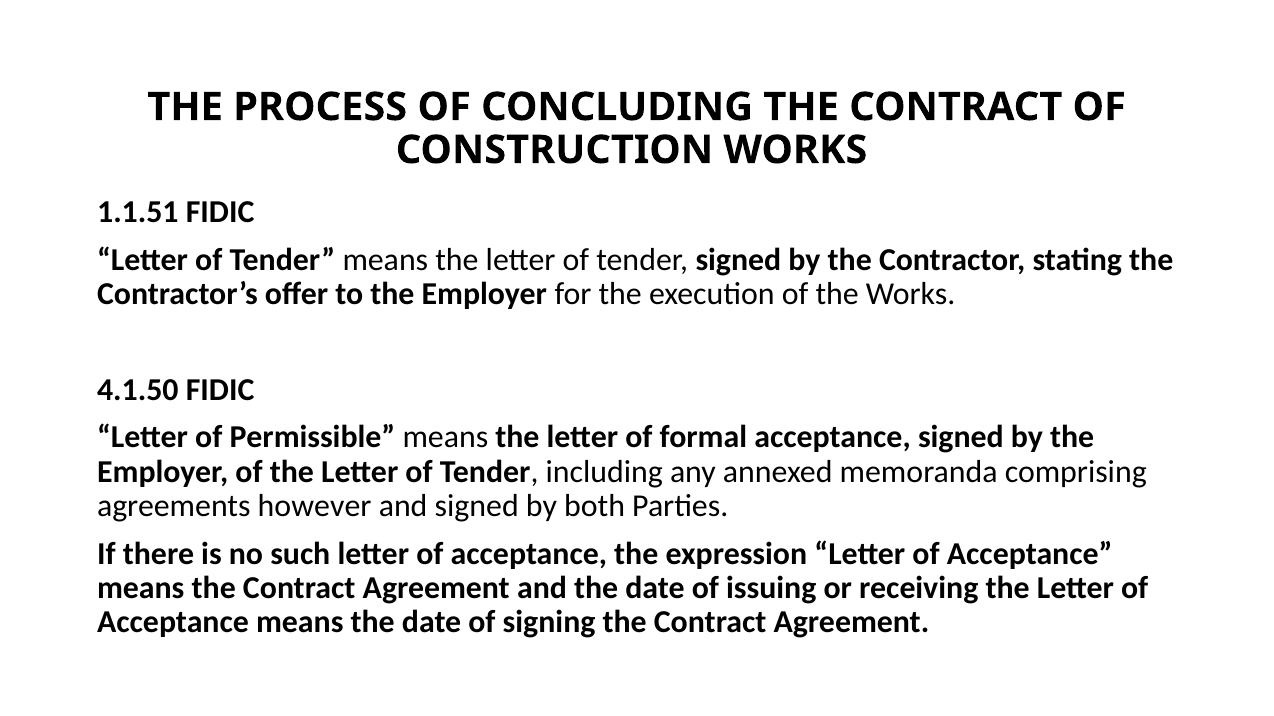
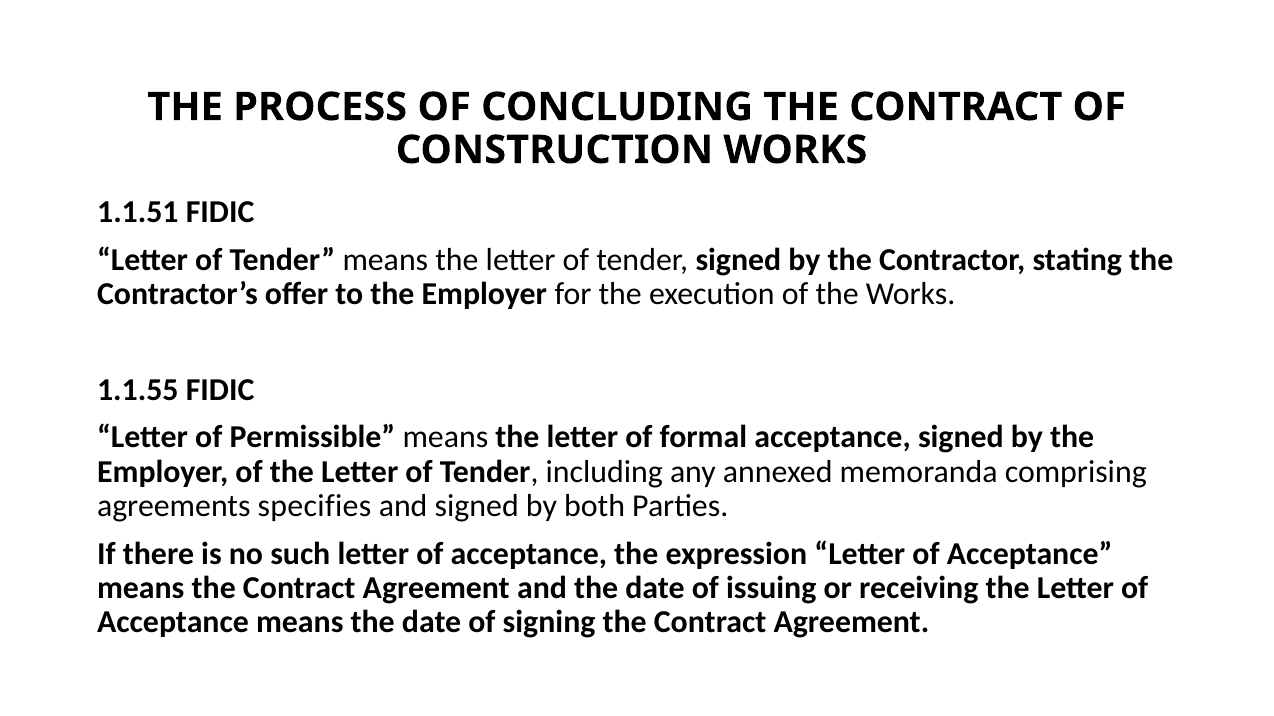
4.1.50: 4.1.50 -> 1.1.55
however: however -> specifies
